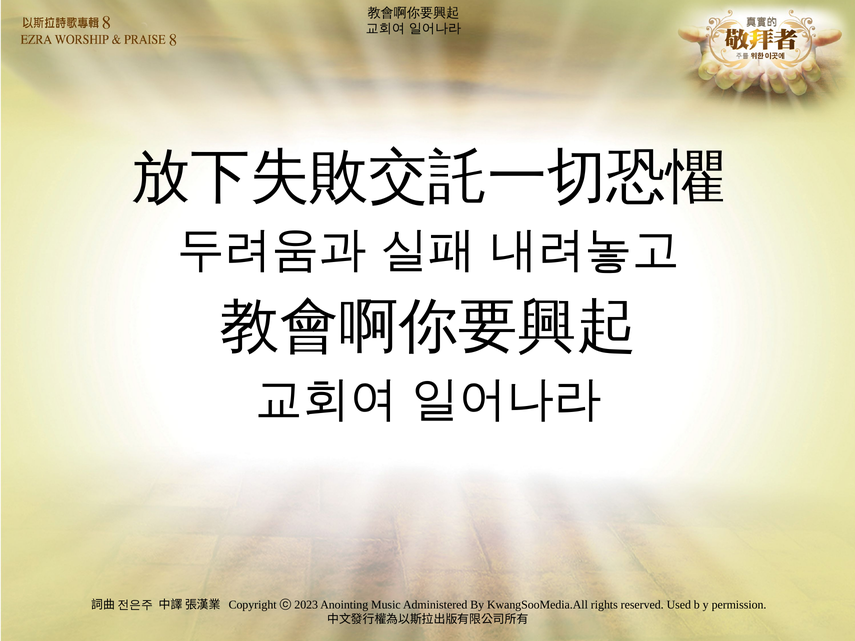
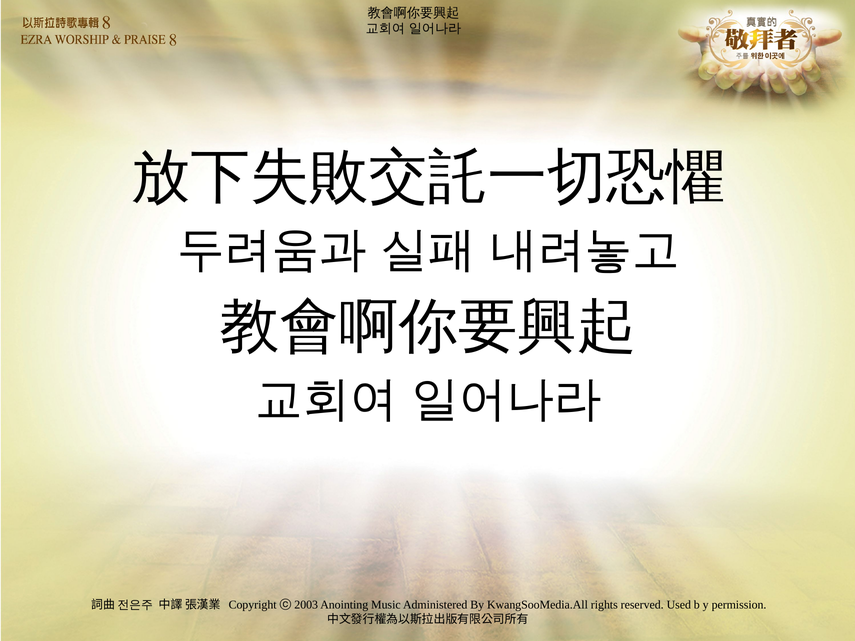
2023: 2023 -> 2003
